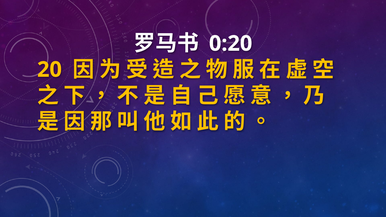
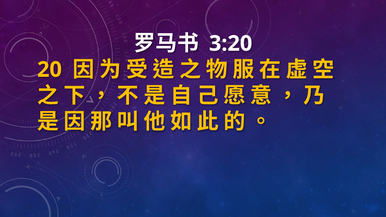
0:20: 0:20 -> 3:20
